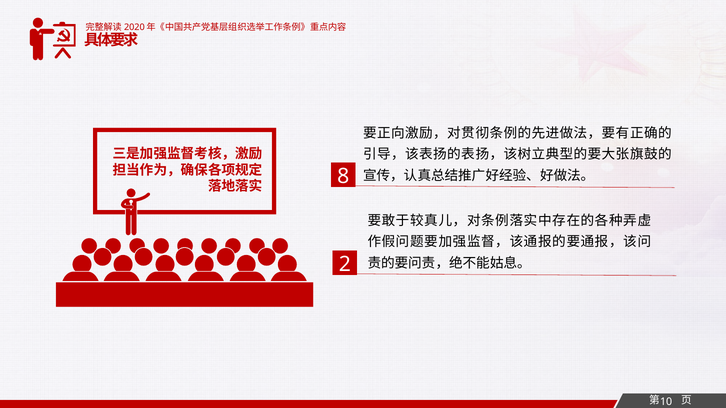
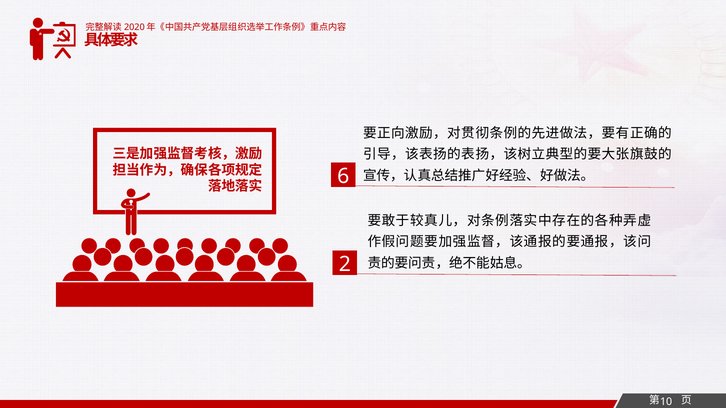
8: 8 -> 6
